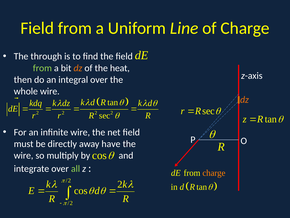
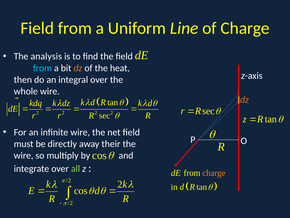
through: through -> analysis
from at (42, 68) colour: light green -> light blue
have: have -> their
